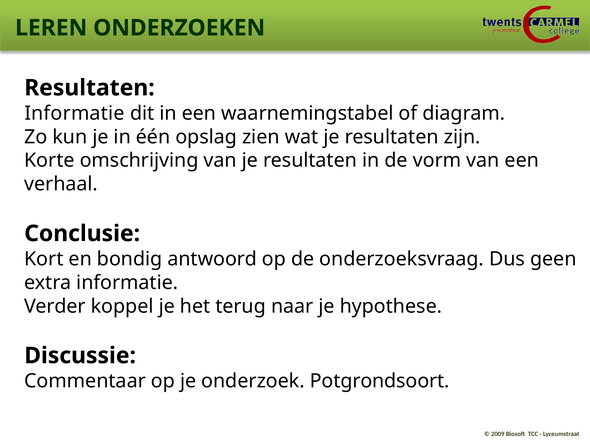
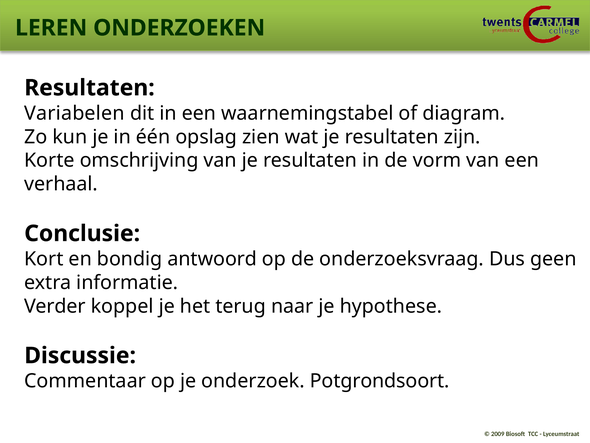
Informatie at (74, 113): Informatie -> Variabelen
